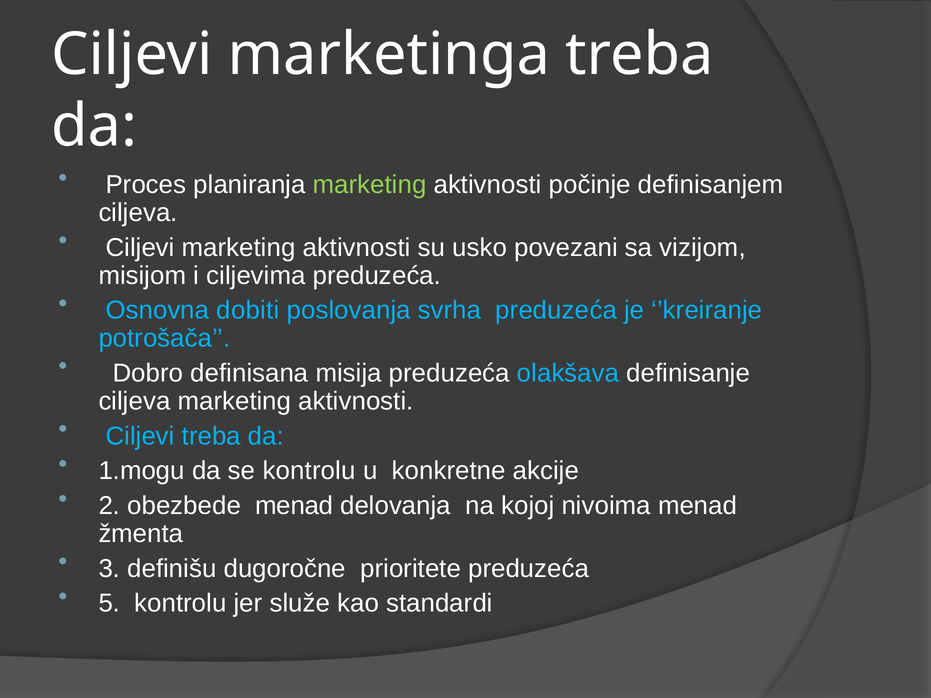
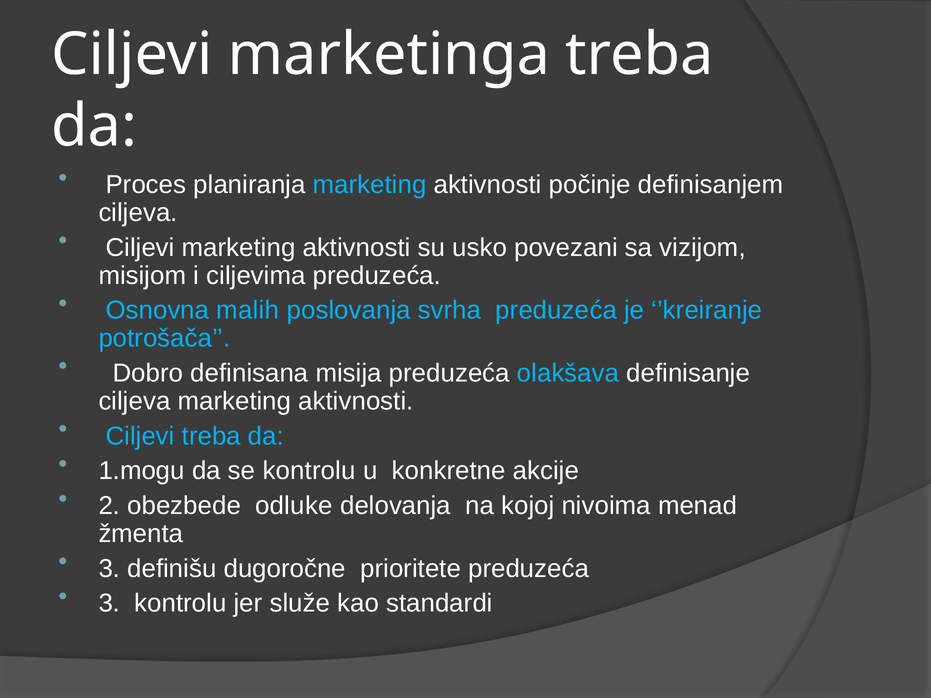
marketing at (370, 185) colour: light green -> light blue
dobiti: dobiti -> malih
obezbede menad: menad -> odluke
5 at (109, 604): 5 -> 3
